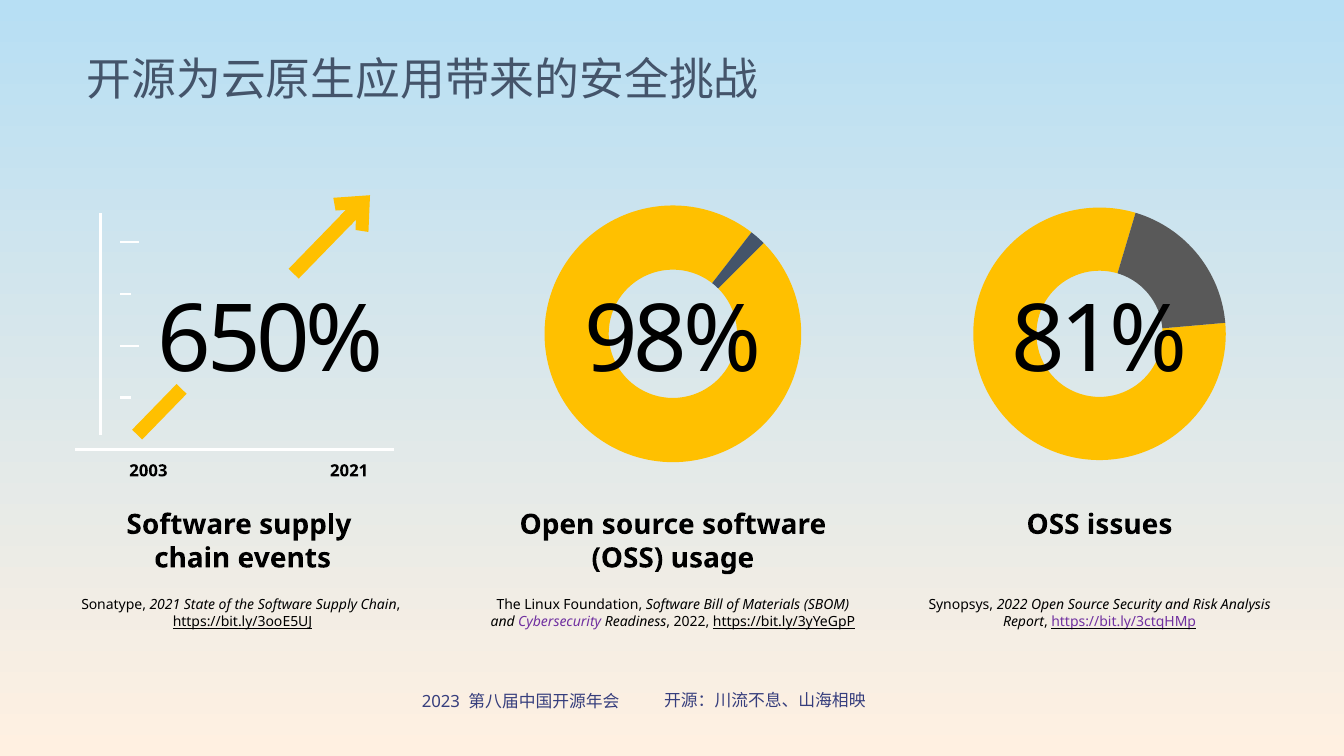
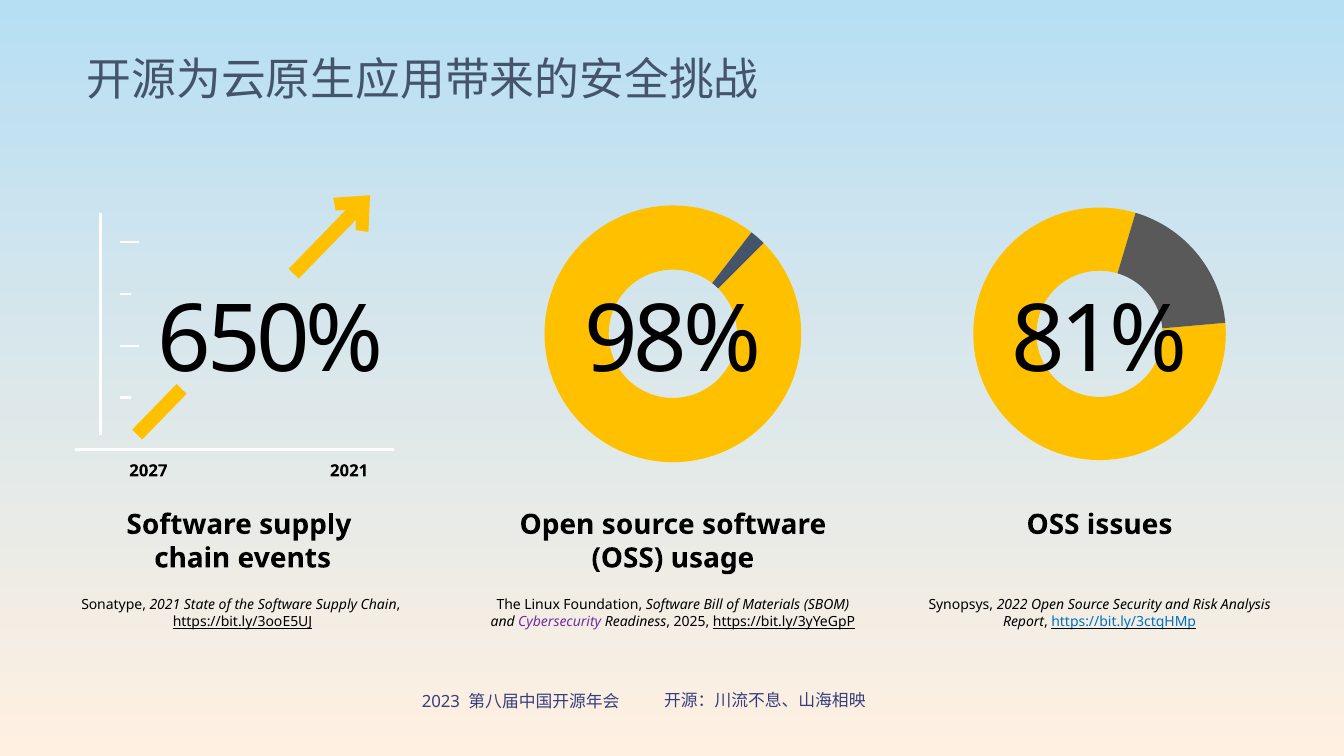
2003: 2003 -> 2027
Readiness 2022: 2022 -> 2025
https://bit.ly/3ctqHMp colour: purple -> blue
